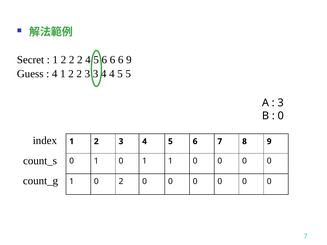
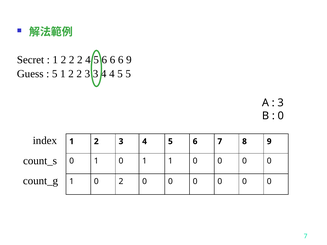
4 at (55, 74): 4 -> 5
